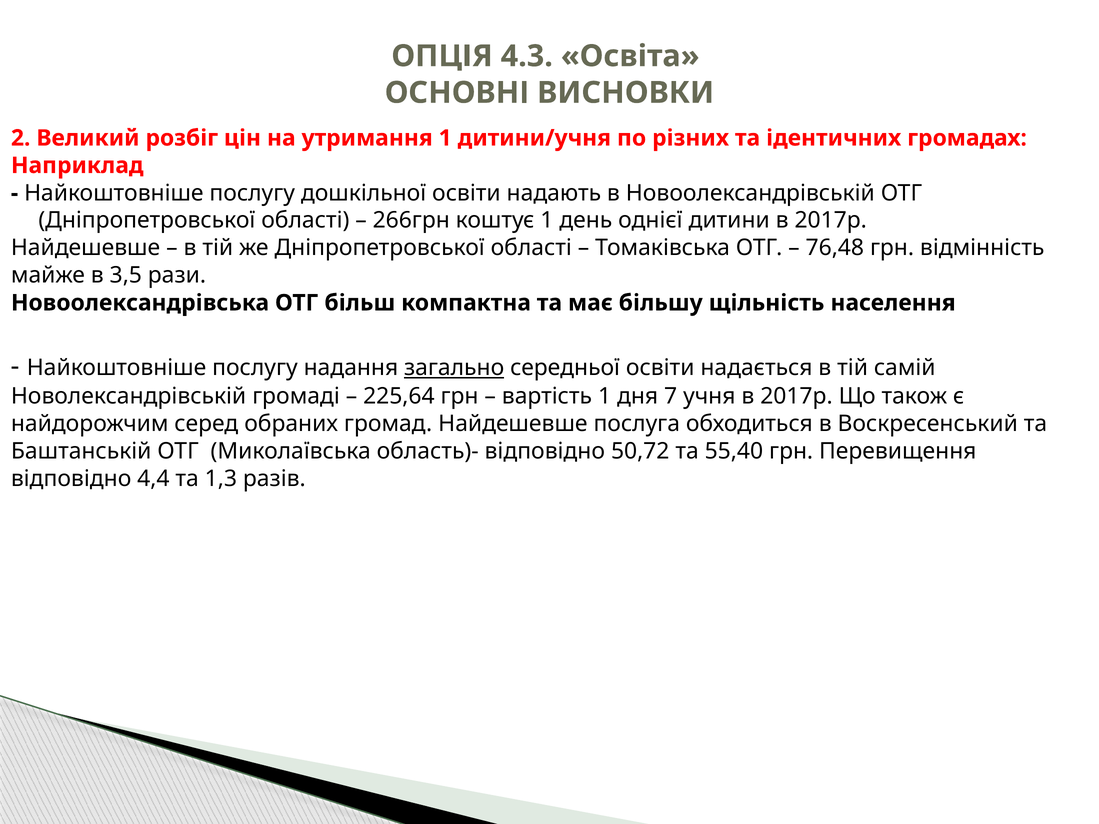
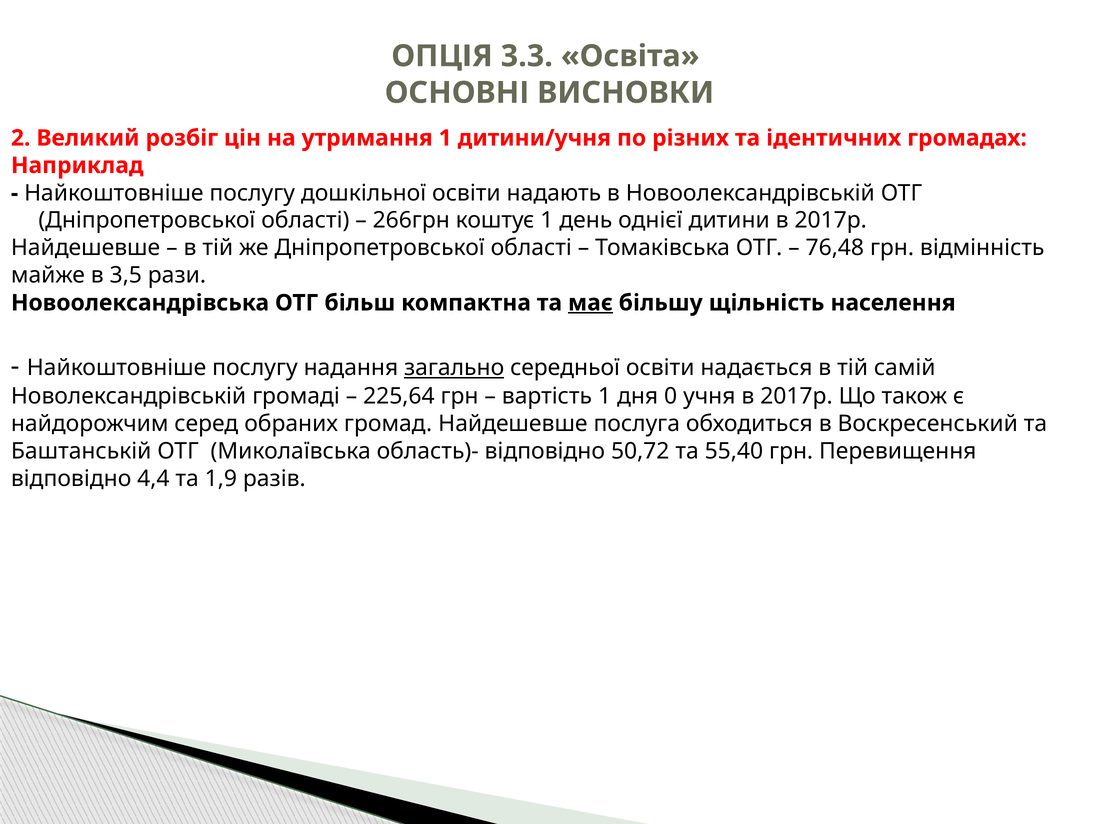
4.3: 4.3 -> 3.3
має underline: none -> present
7: 7 -> 0
1,3: 1,3 -> 1,9
